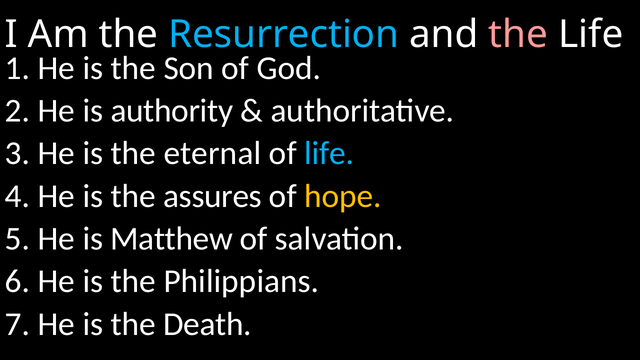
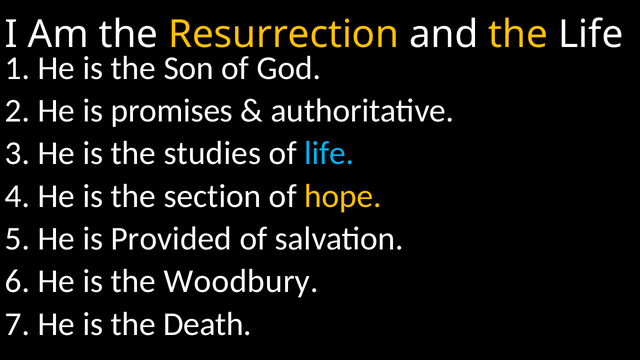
Resurrection colour: light blue -> yellow
the at (518, 35) colour: pink -> yellow
authority: authority -> promises
eternal: eternal -> studies
assures: assures -> section
Matthew: Matthew -> Provided
Philippians: Philippians -> Woodbury
